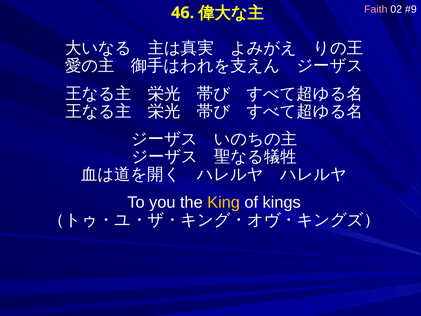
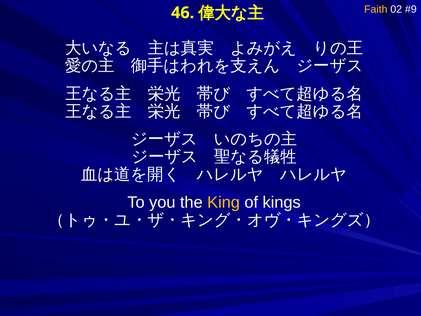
Faith colour: pink -> yellow
